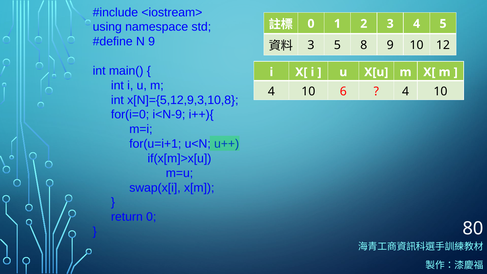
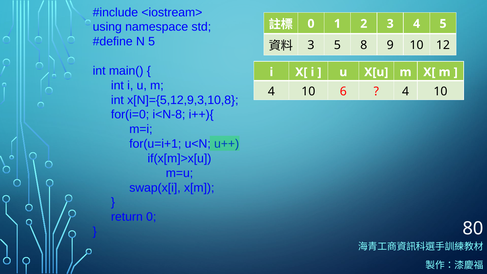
N 9: 9 -> 5
i<N-9: i<N-9 -> i<N-8
